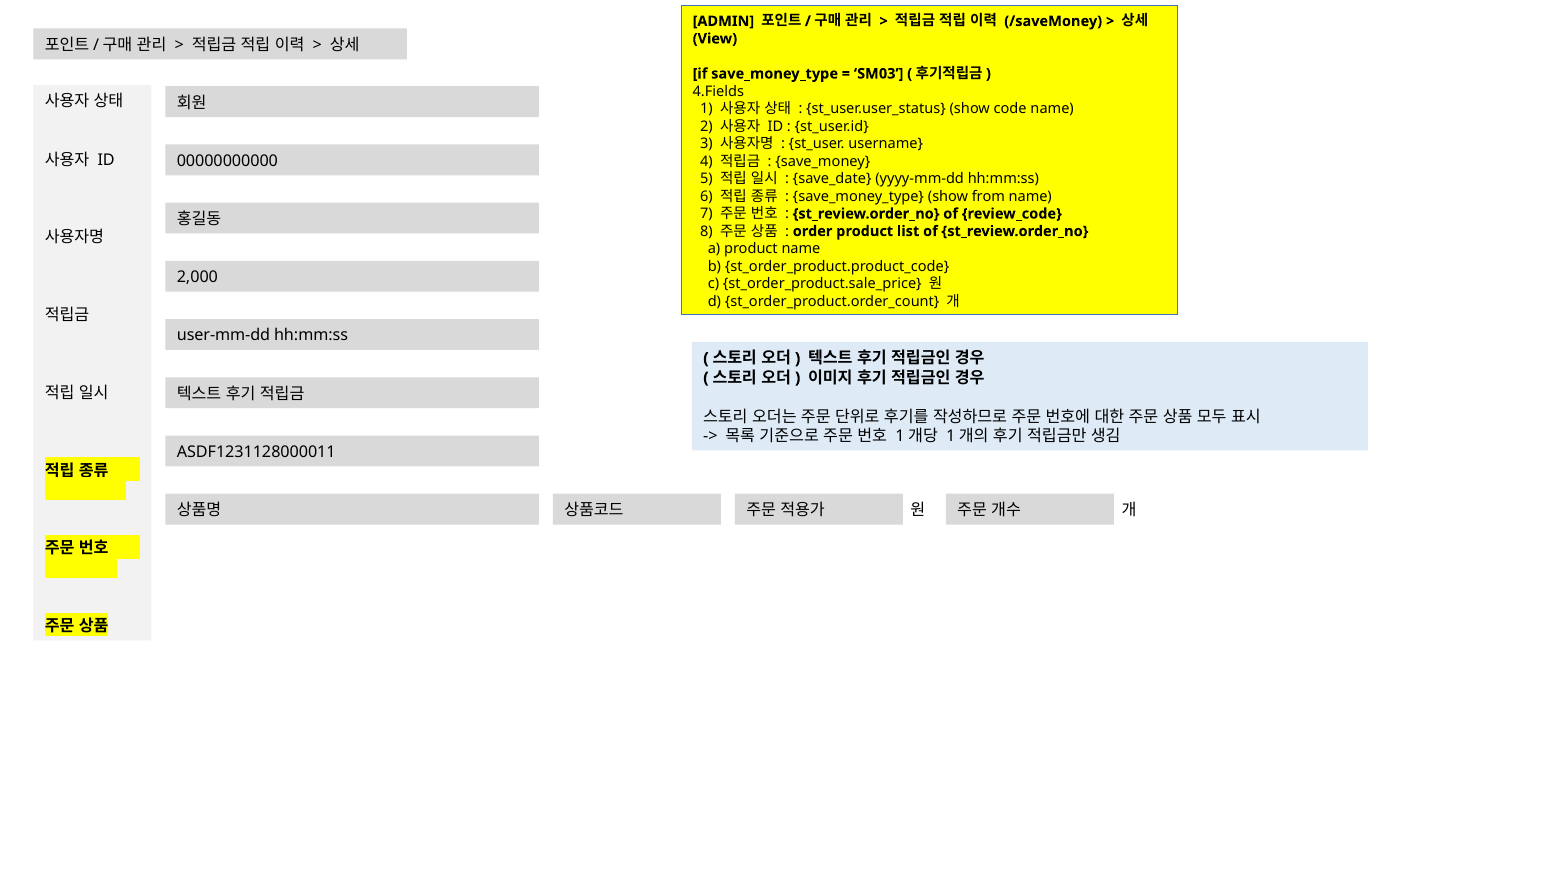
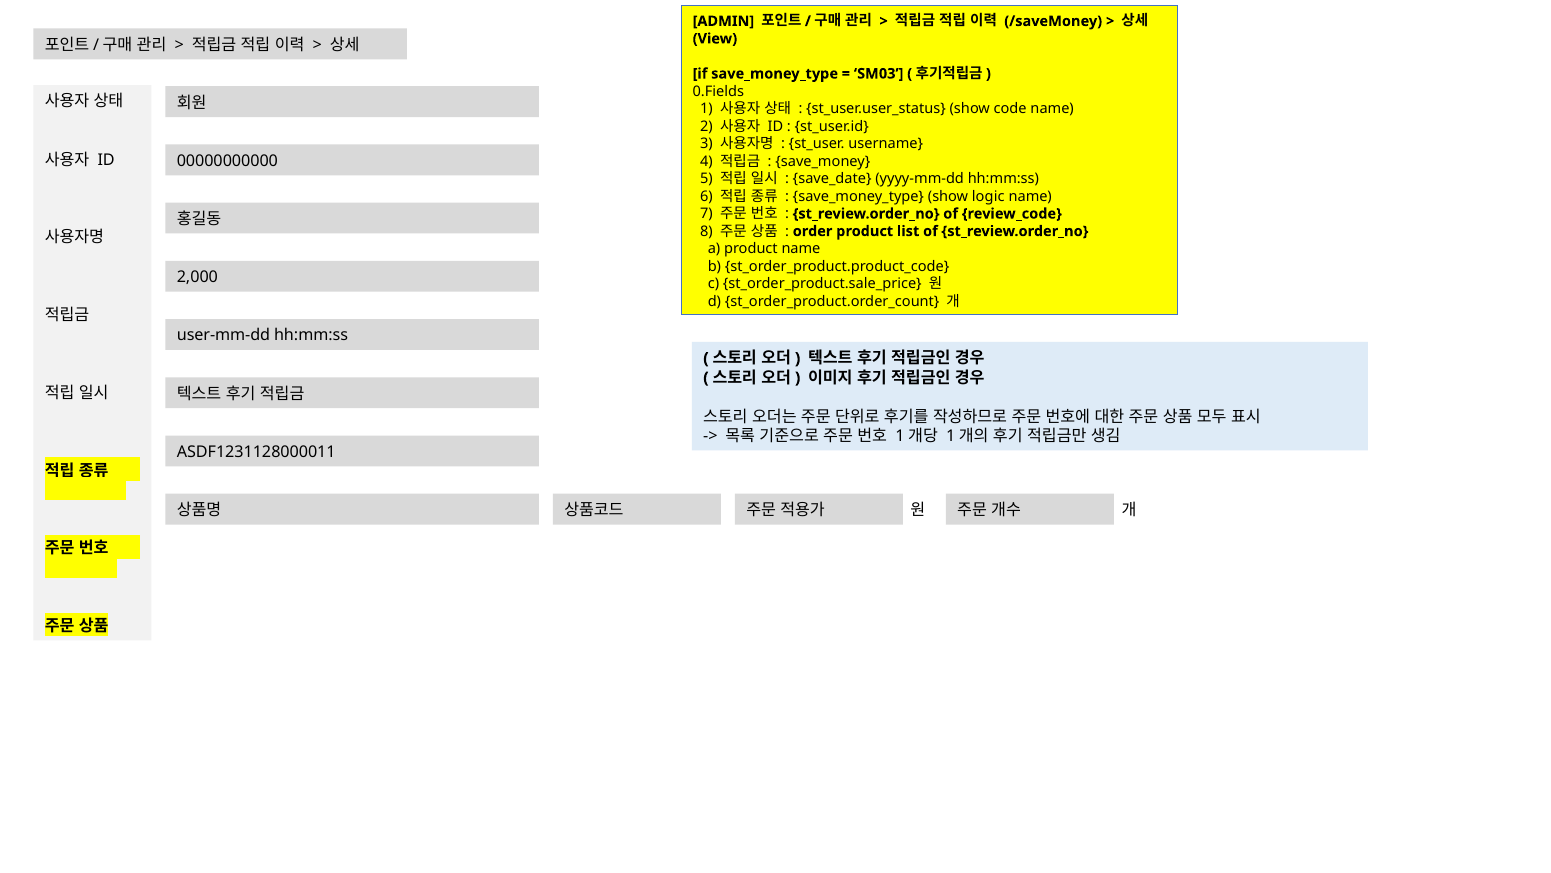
4.Fields: 4.Fields -> 0.Fields
from: from -> logic
